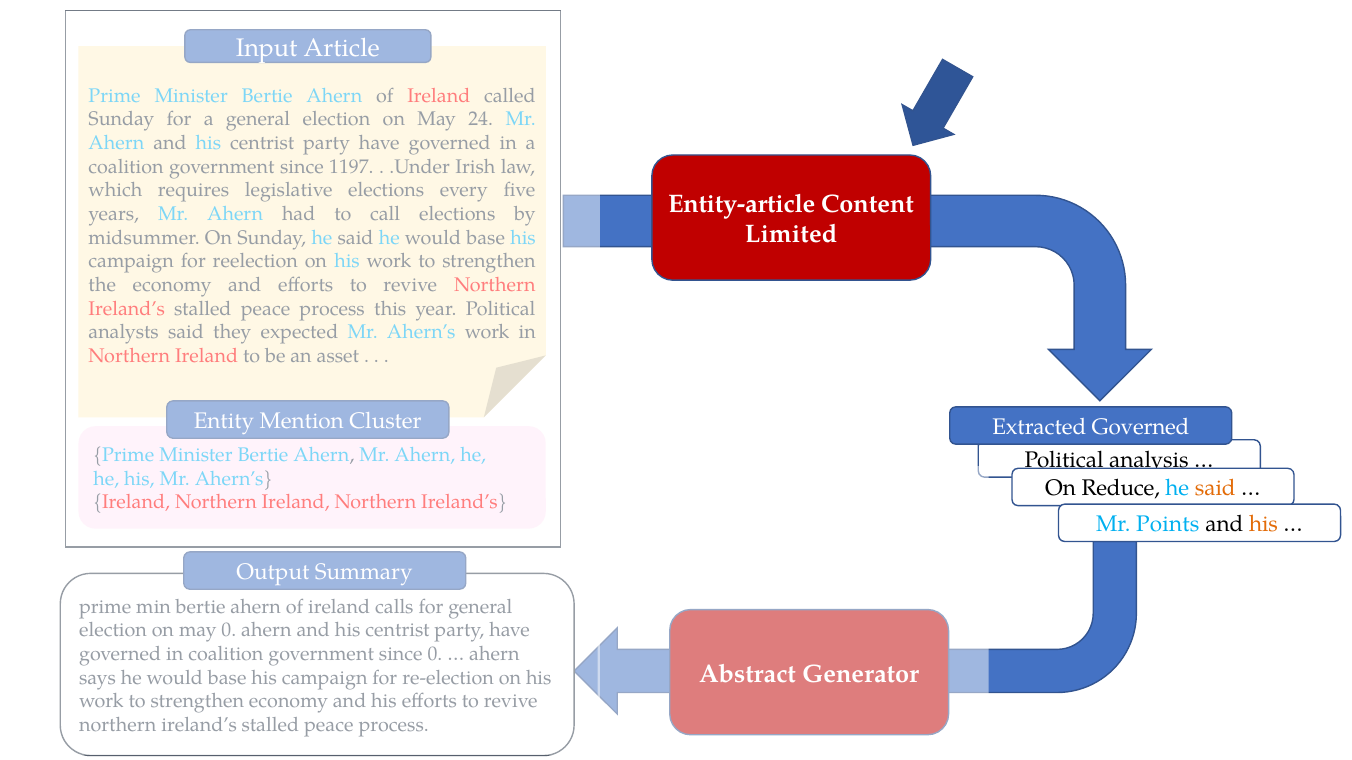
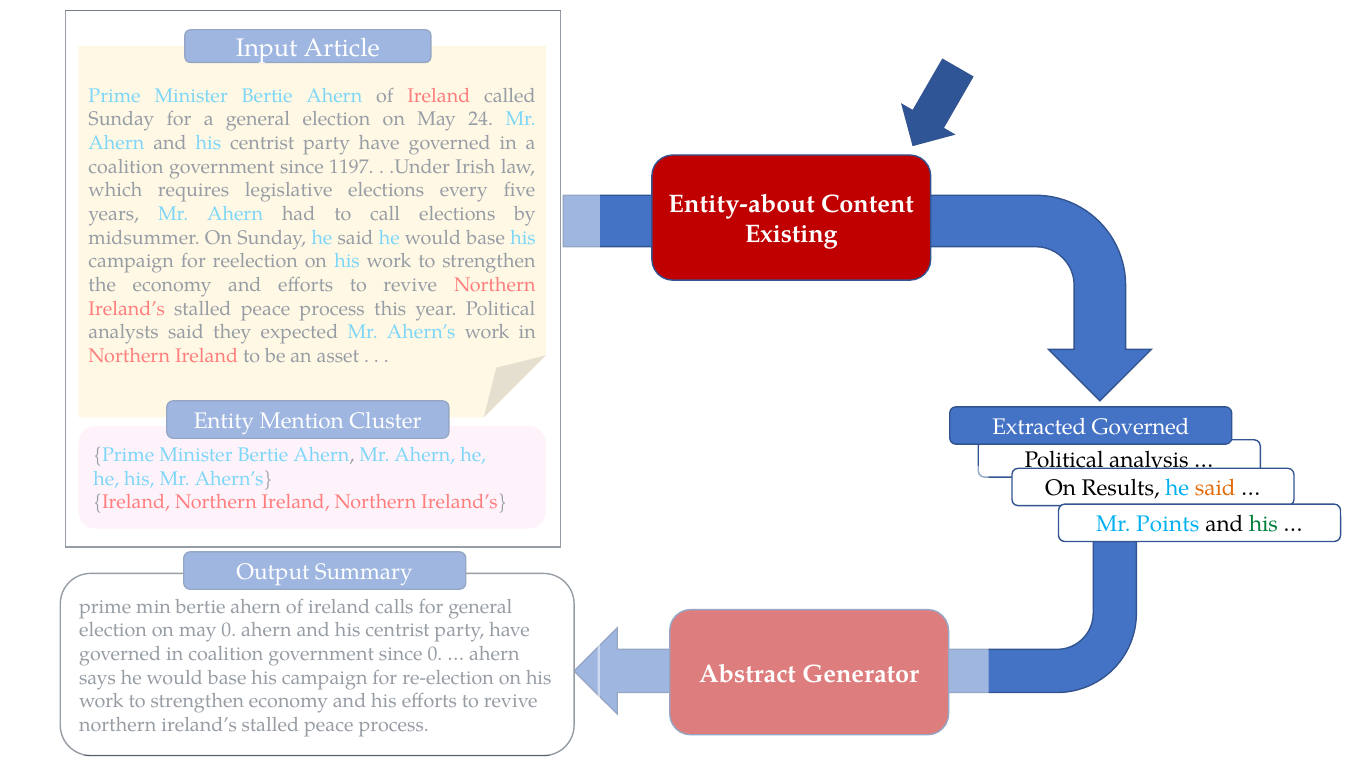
Entity-article: Entity-article -> Entity-about
Limited: Limited -> Existing
Reduce: Reduce -> Results
his at (1264, 525) colour: orange -> green
